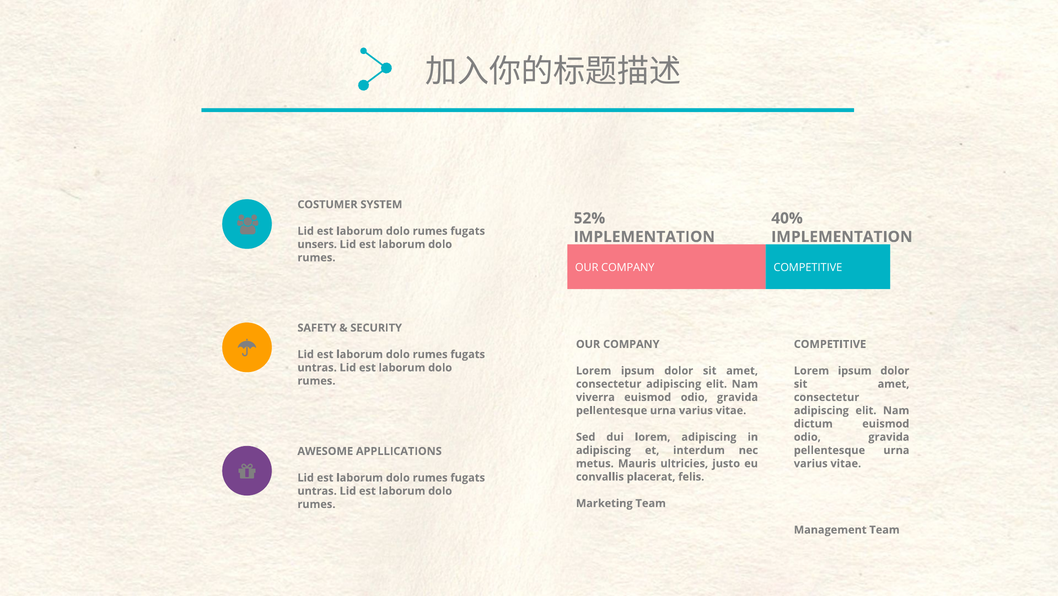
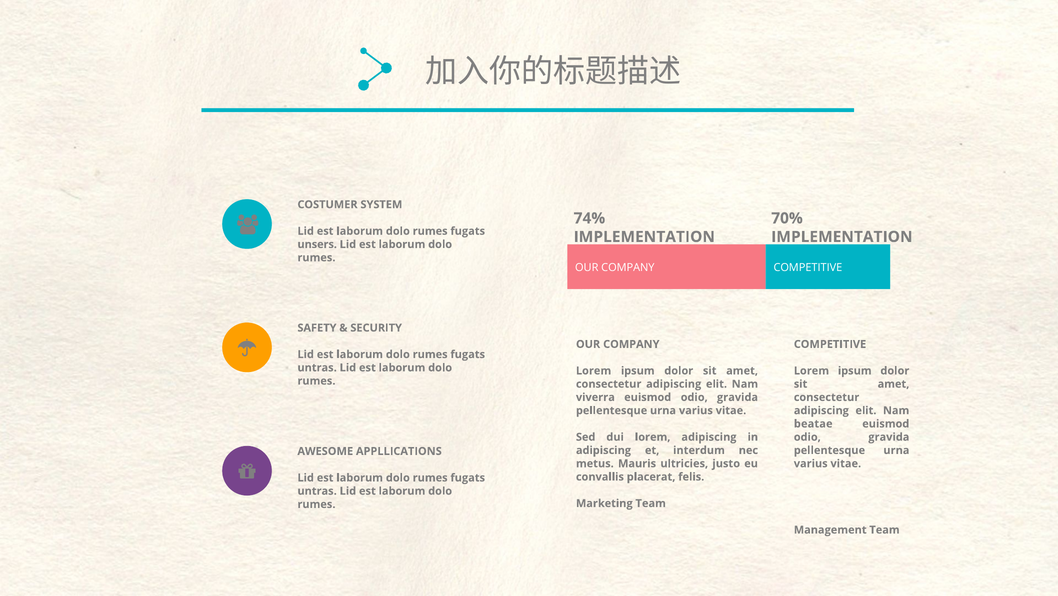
52%: 52% -> 74%
40%: 40% -> 70%
dictum: dictum -> beatae
